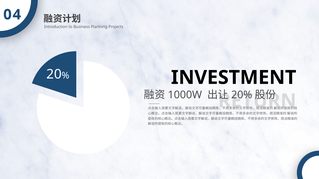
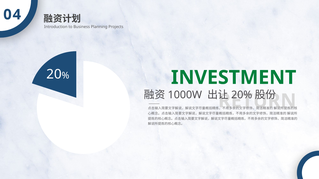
INVESTMENT colour: black -> green
